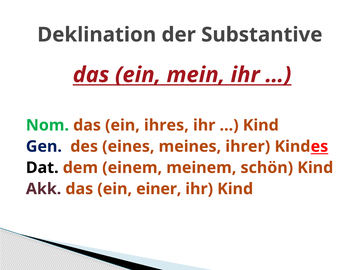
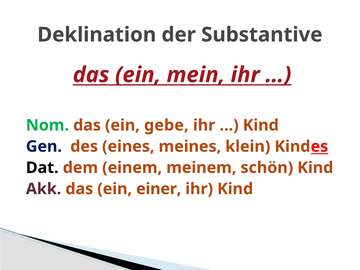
ihres: ihres -> gebe
ihrer: ihrer -> klein
